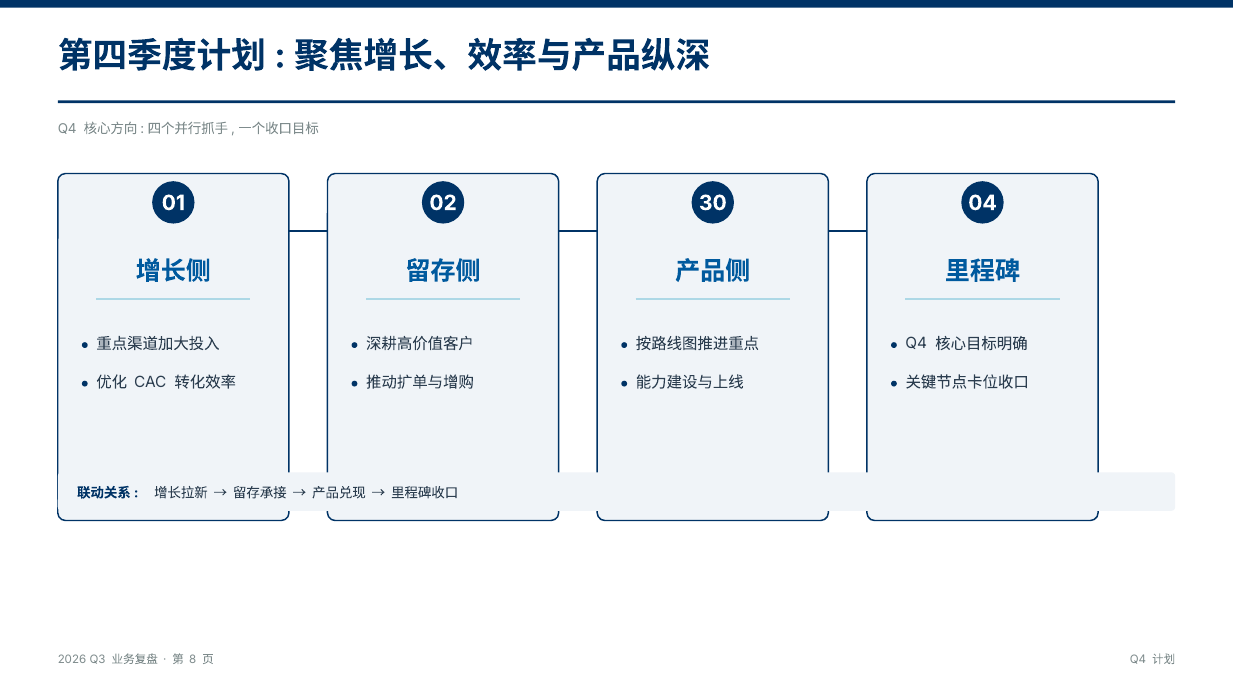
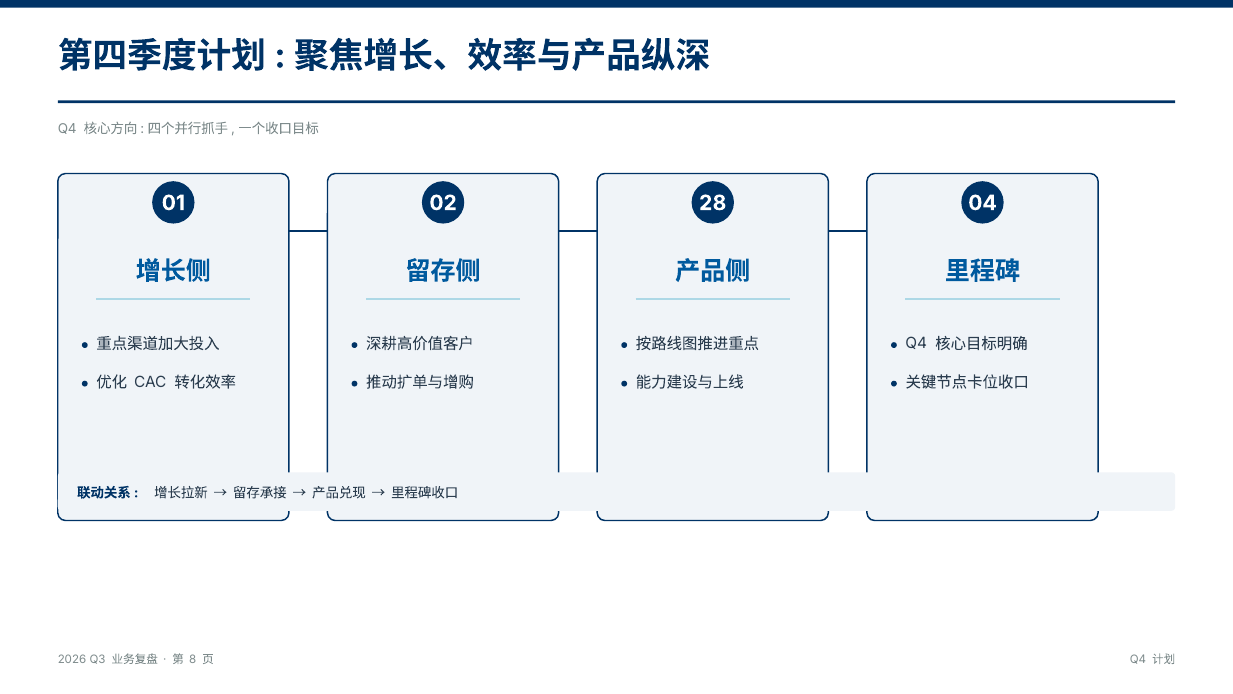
30: 30 -> 28
